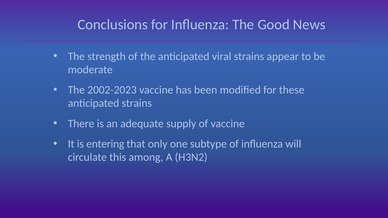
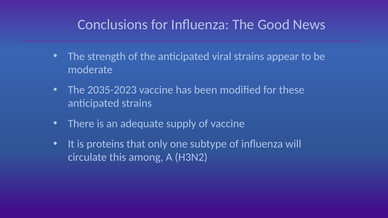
2002-2023: 2002-2023 -> 2035-2023
entering: entering -> proteins
